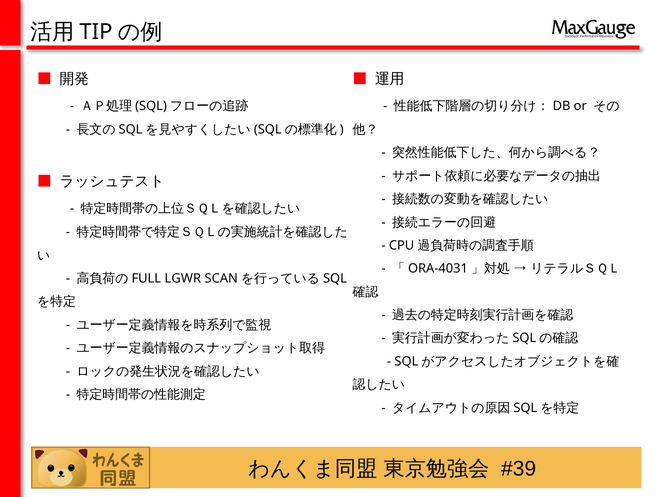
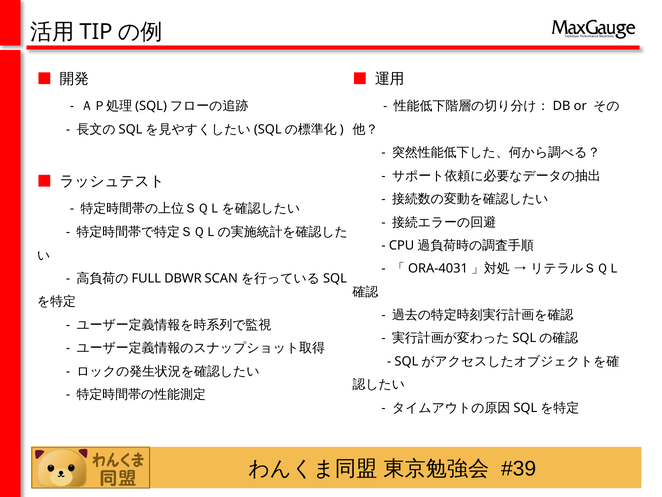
LGWR: LGWR -> DBWR
